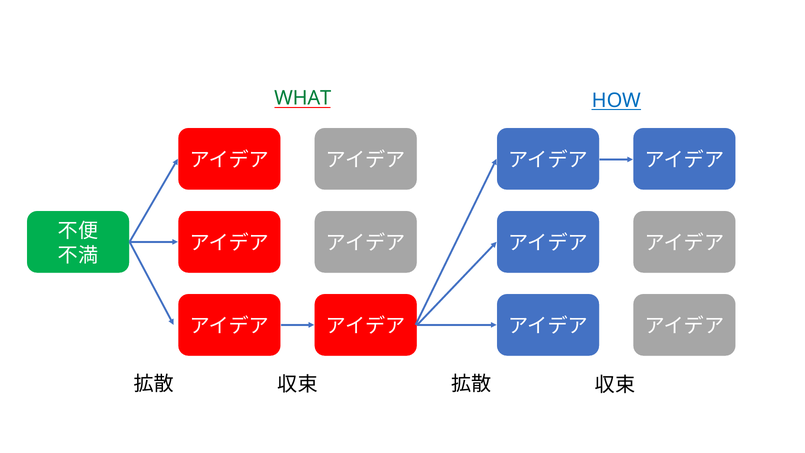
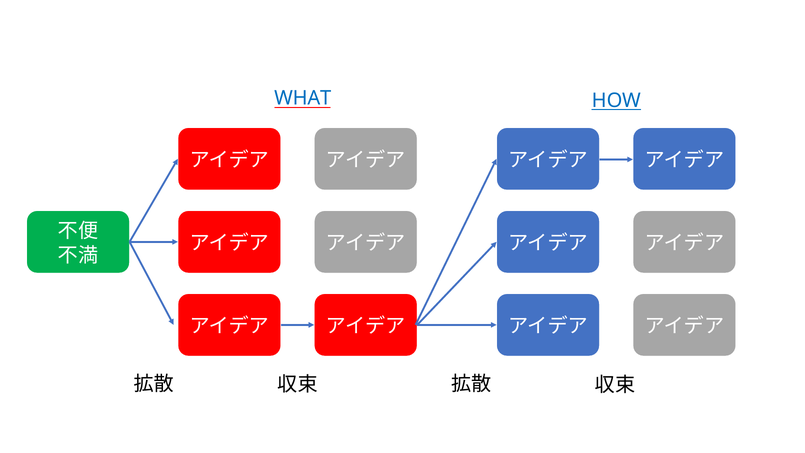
WHAT colour: green -> blue
